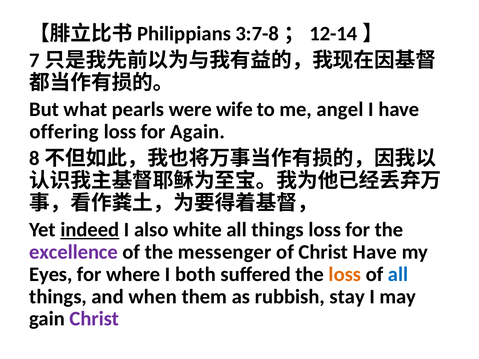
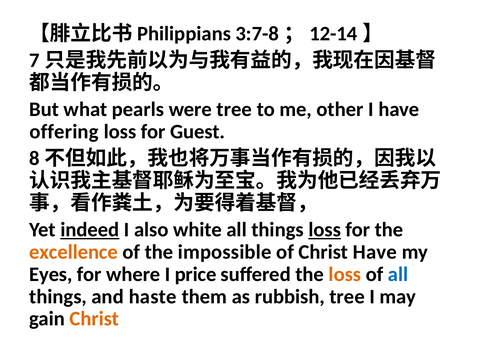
were wife: wife -> tree
angel: angel -> other
Again: Again -> Guest
loss at (325, 230) underline: none -> present
excellence colour: purple -> orange
messenger: messenger -> impossible
both: both -> price
when: when -> haste
rubbish stay: stay -> tree
Christ at (94, 319) colour: purple -> orange
